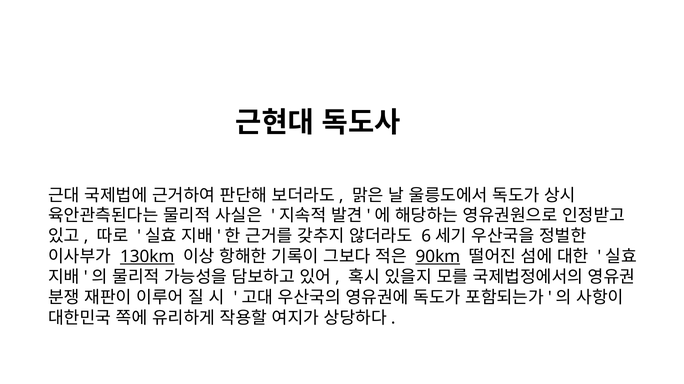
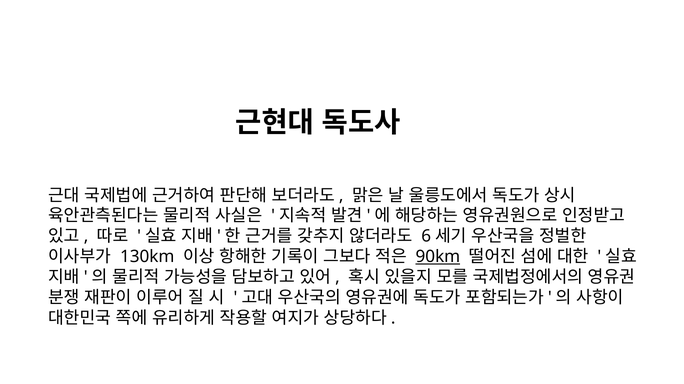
130km underline: present -> none
